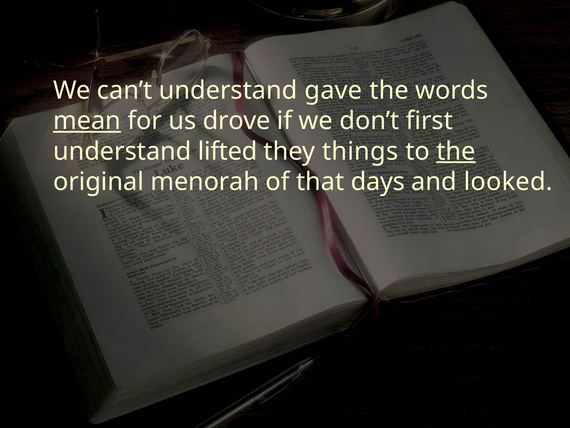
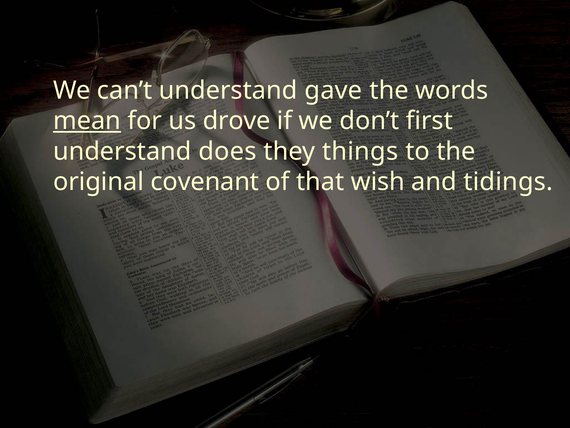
lifted: lifted -> does
the at (456, 151) underline: present -> none
menorah: menorah -> covenant
days: days -> wish
looked: looked -> tidings
